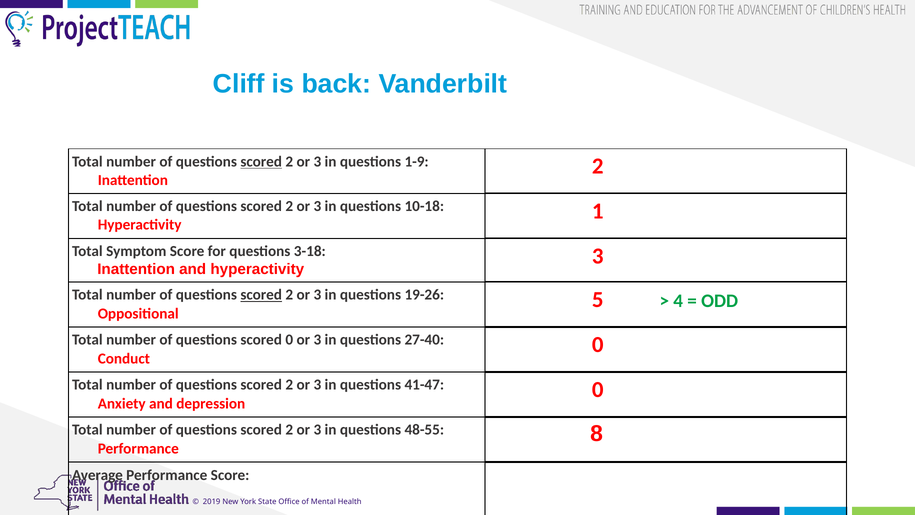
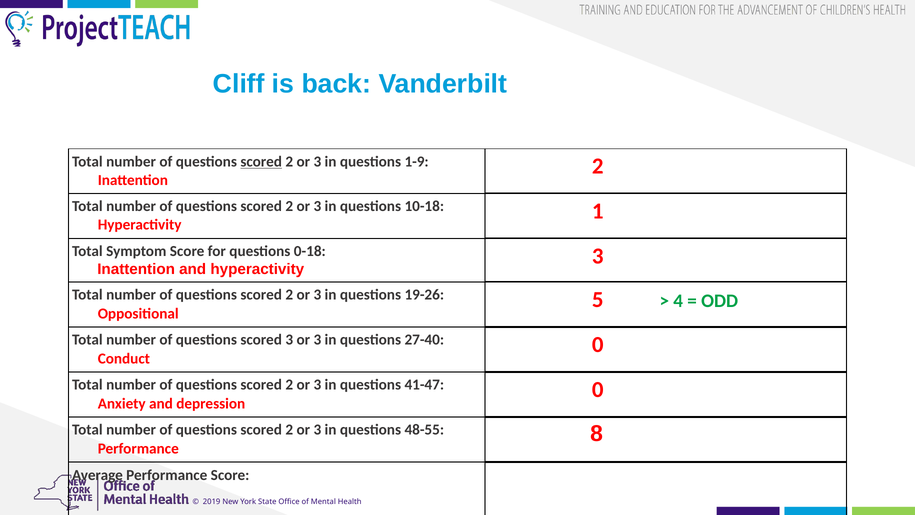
3-18: 3-18 -> 0-18
scored at (261, 295) underline: present -> none
scored 0: 0 -> 3
